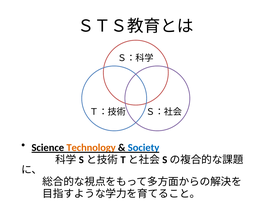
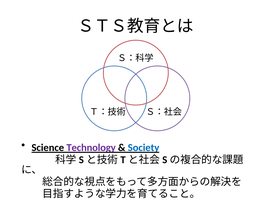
Technology colour: orange -> purple
